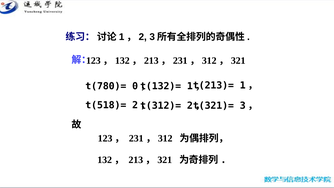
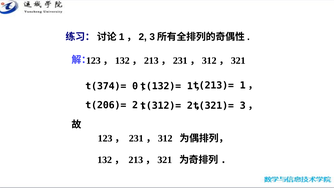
t(780)=: t(780)= -> t(374)=
t(518)=: t(518)= -> t(206)=
